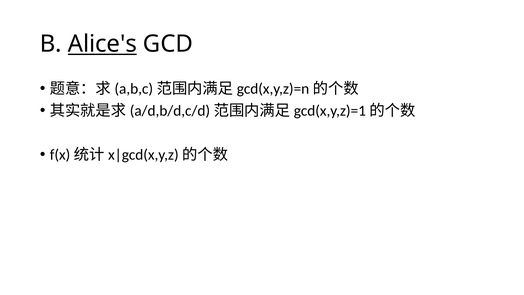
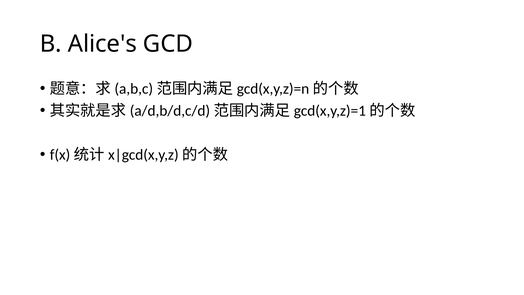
Alice's underline: present -> none
